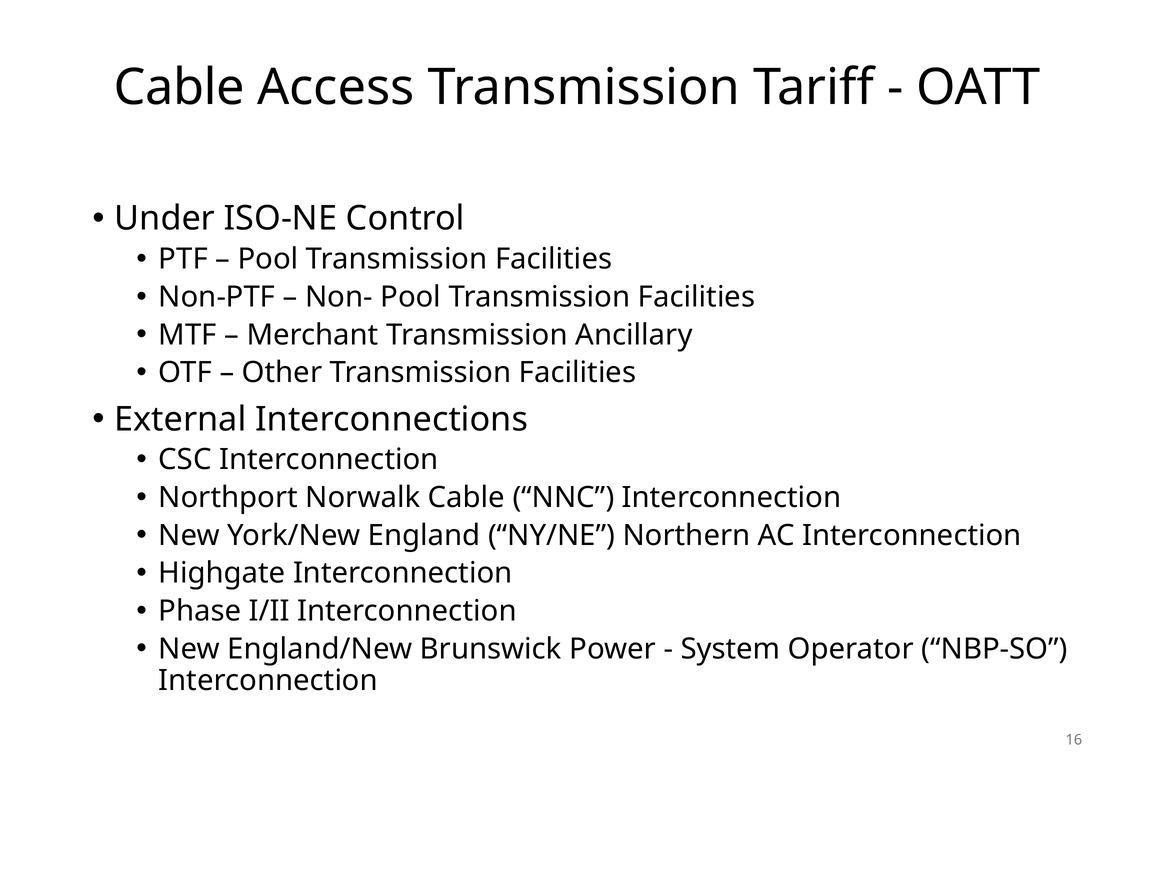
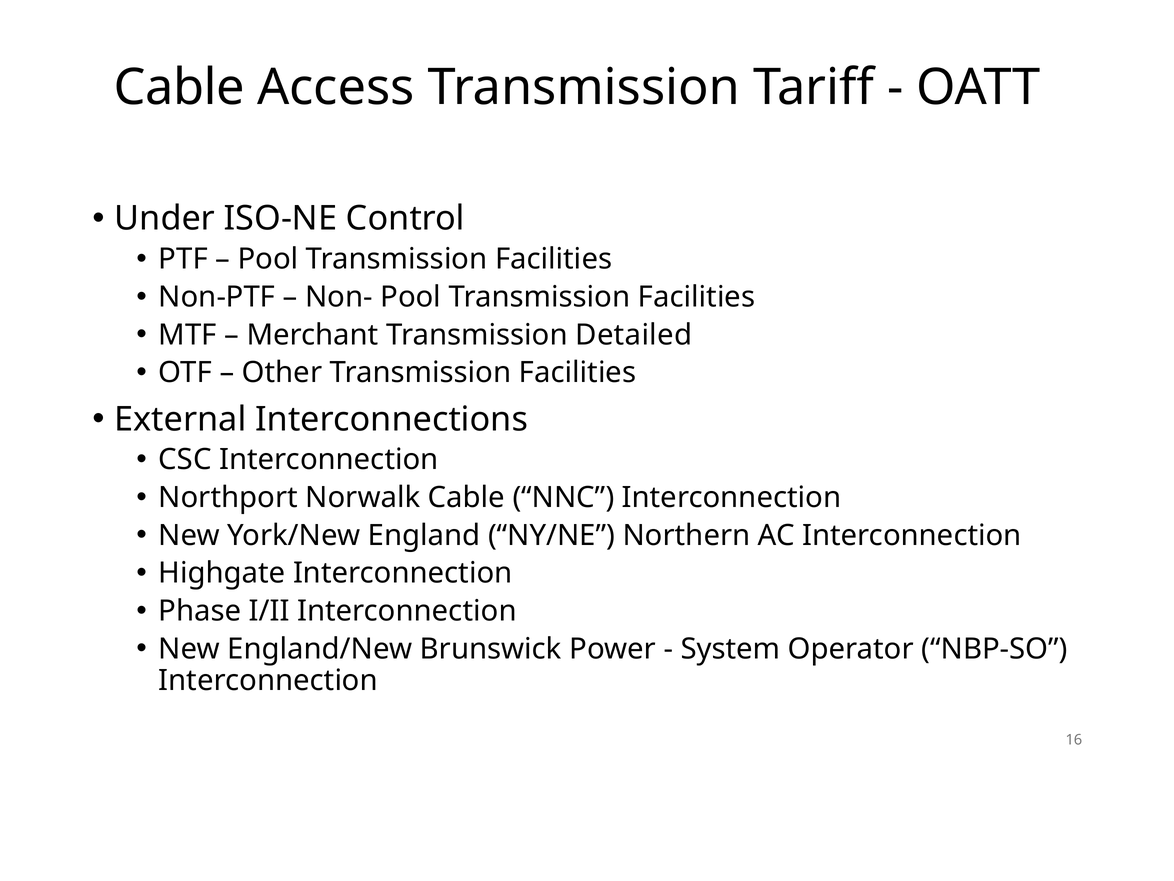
Ancillary: Ancillary -> Detailed
